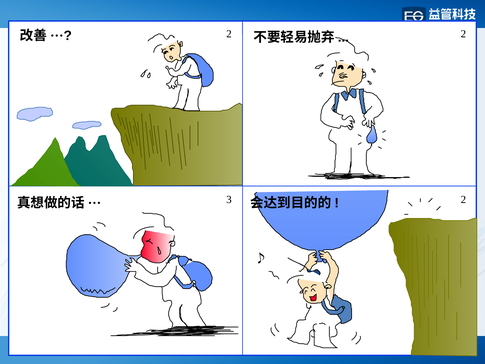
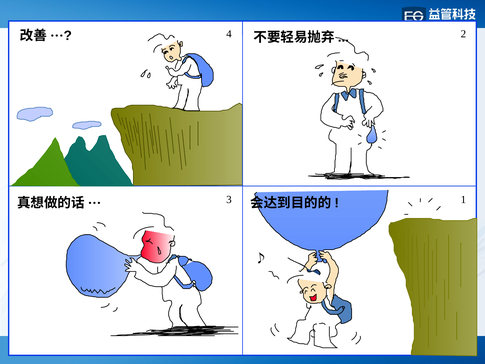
2 at (229, 34): 2 -> 4
3 2: 2 -> 1
